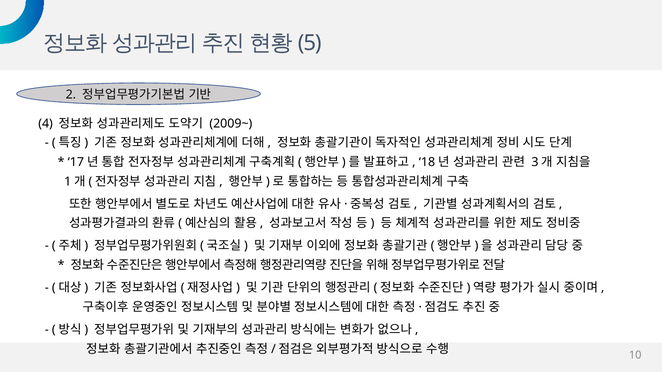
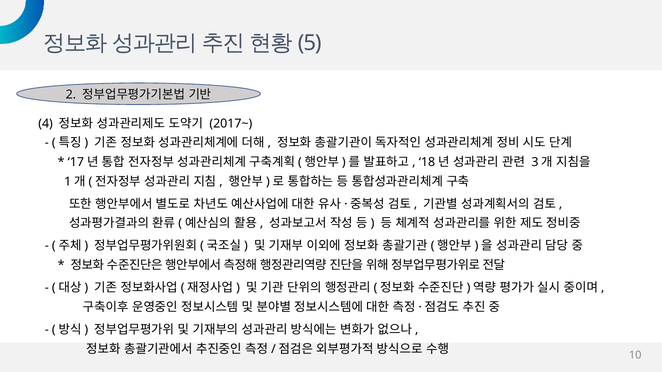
2009~: 2009~ -> 2017~
